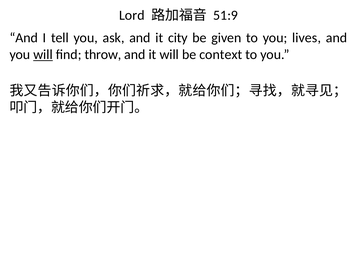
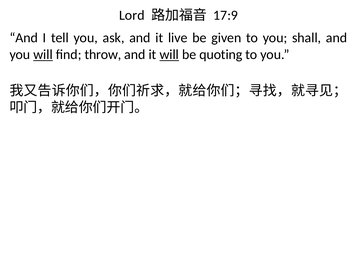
51:9: 51:9 -> 17:9
city: city -> live
lives: lives -> shall
will at (169, 55) underline: none -> present
context: context -> quoting
